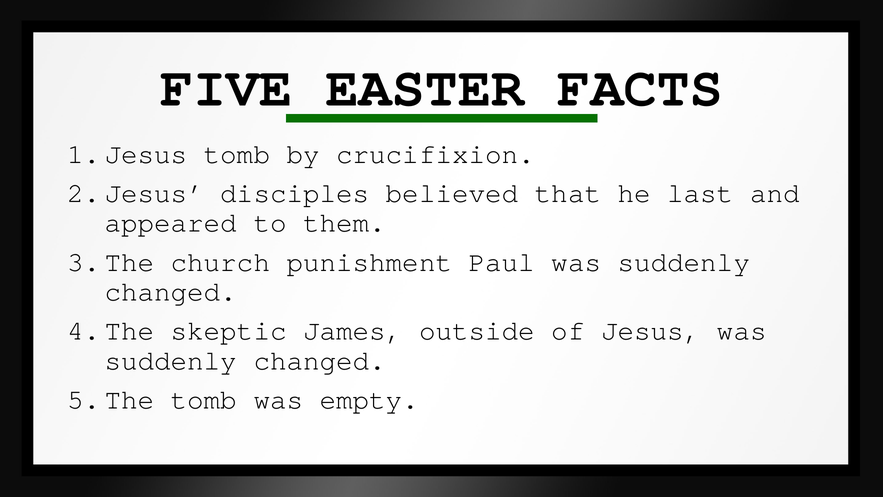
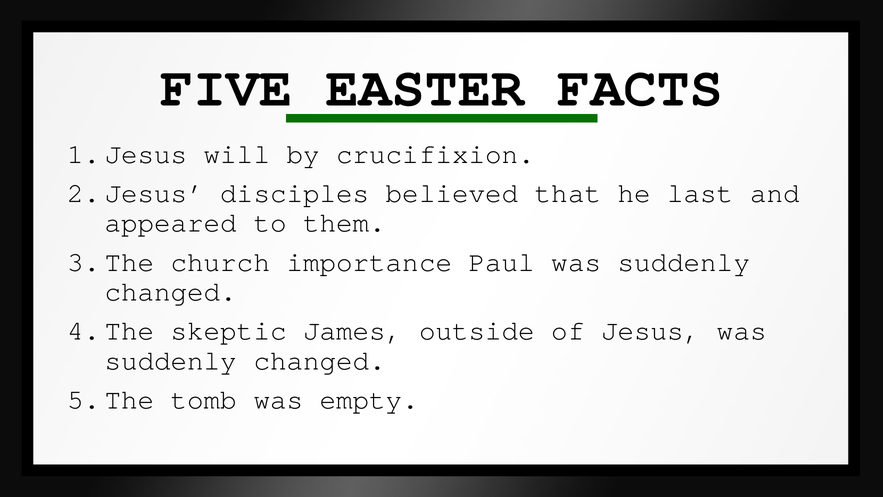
tomb at (237, 154): tomb -> will
punishment: punishment -> importance
